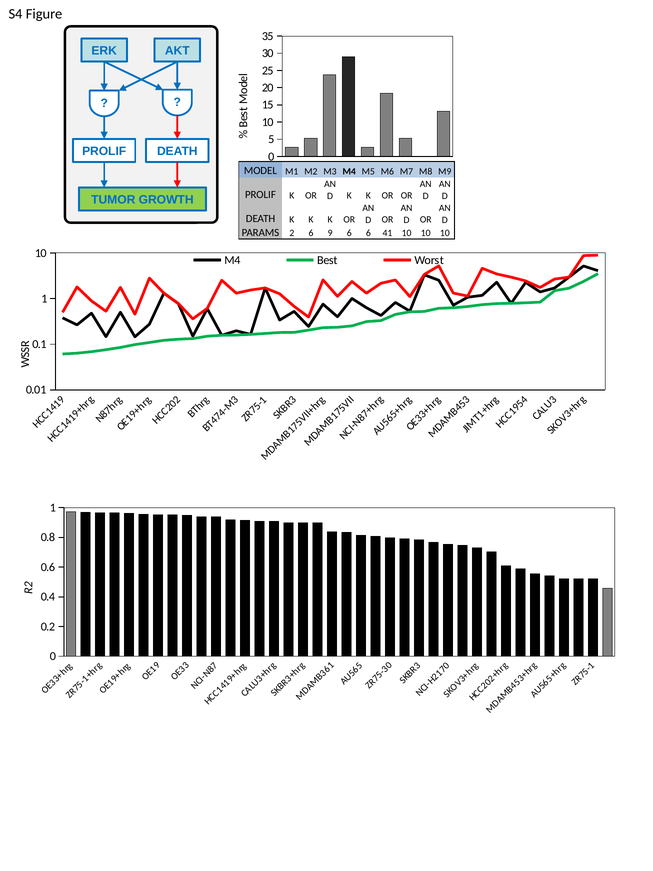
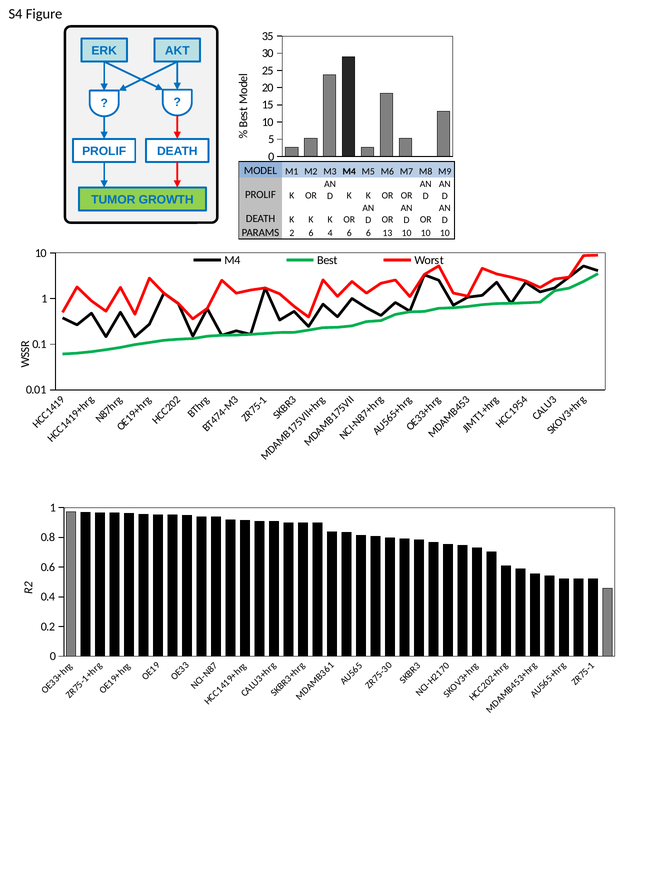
6 9: 9 -> 4
41: 41 -> 13
